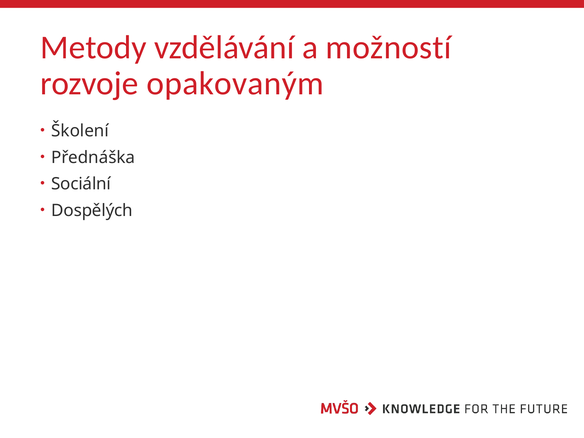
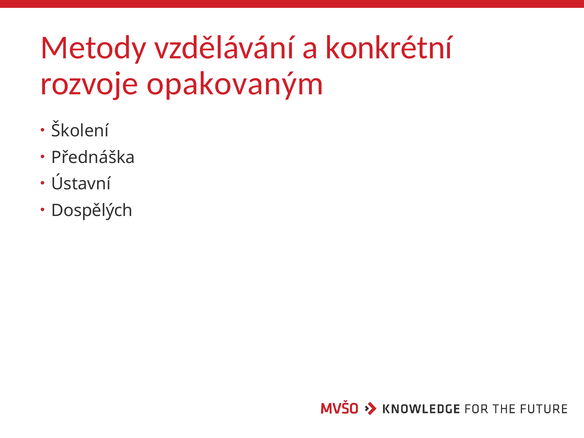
možností: možností -> konkrétní
Sociální: Sociální -> Ústavní
